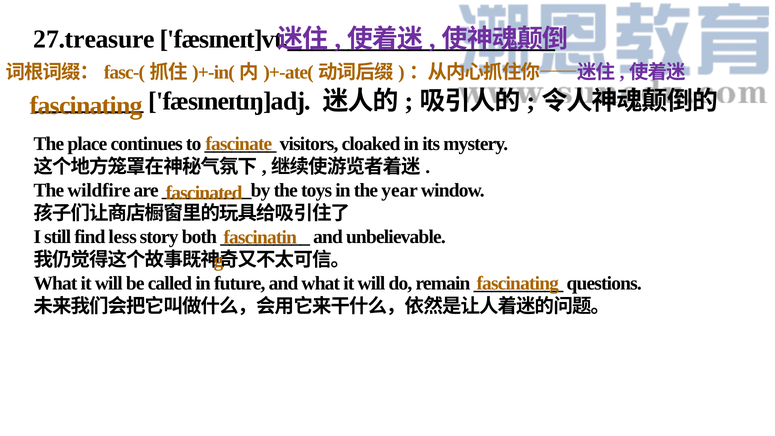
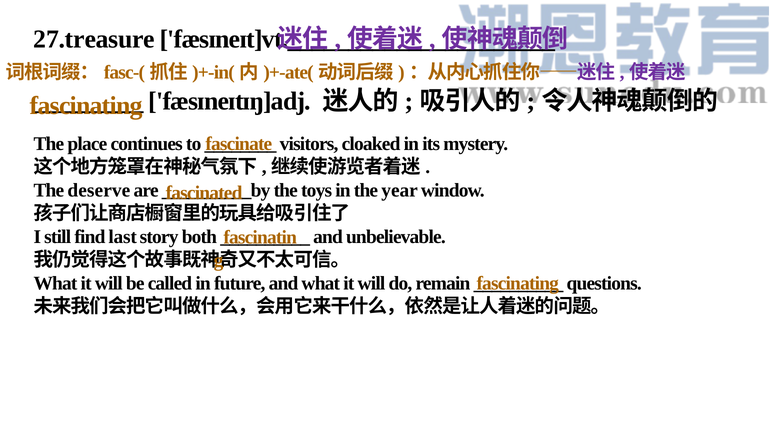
wildfire: wildfire -> deserve
less: less -> last
